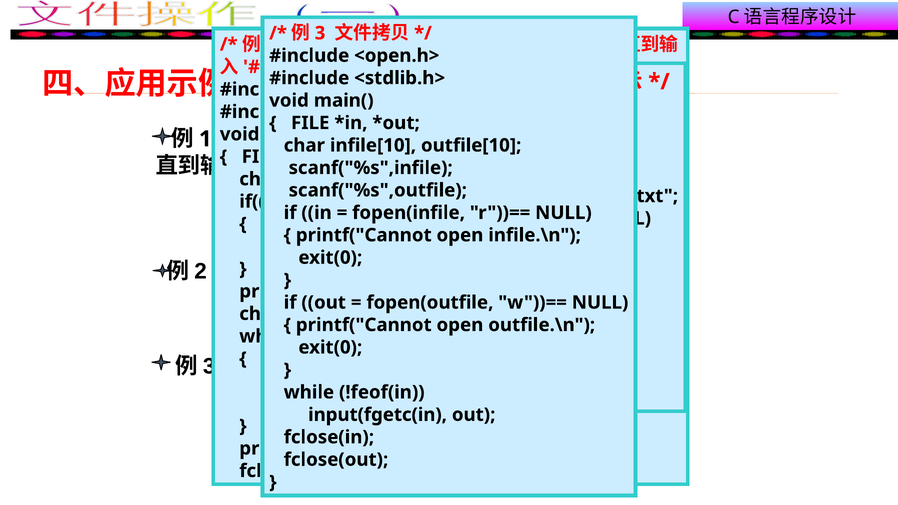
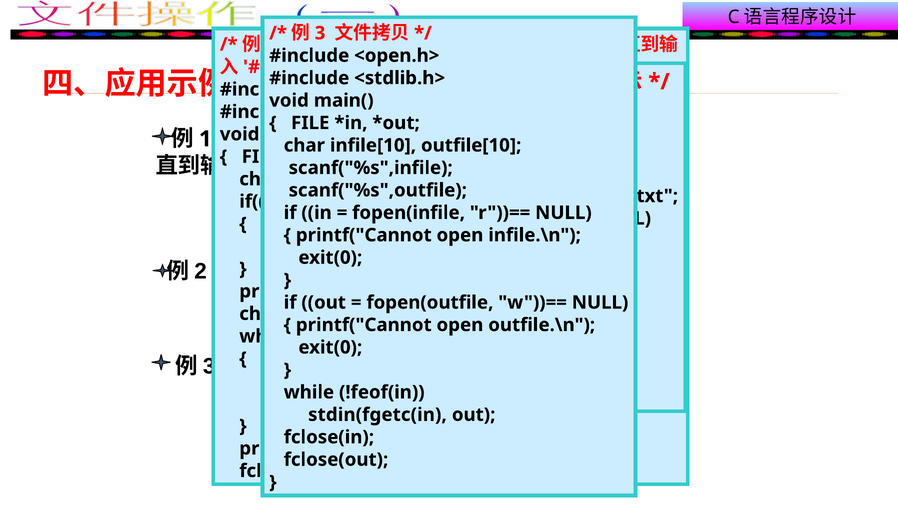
input(fgetc(in: input(fgetc(in -> stdin(fgetc(in
